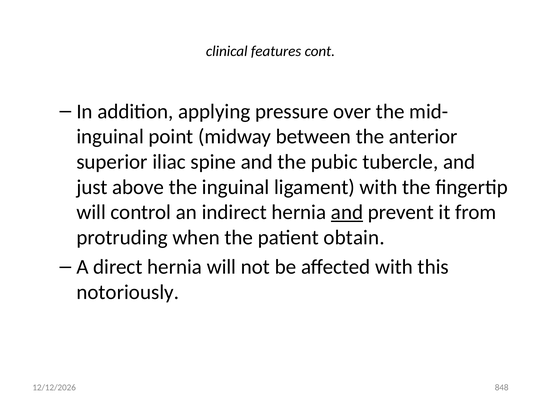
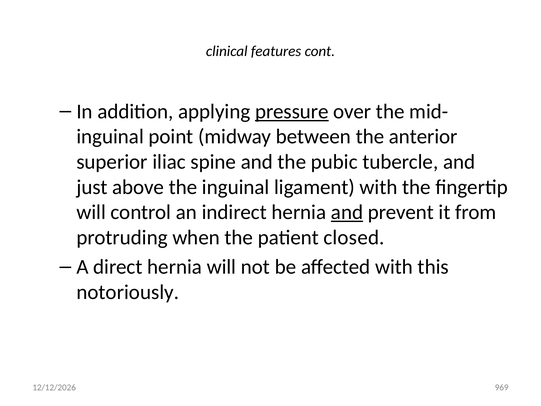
pressure underline: none -> present
obtain: obtain -> closed
848: 848 -> 969
